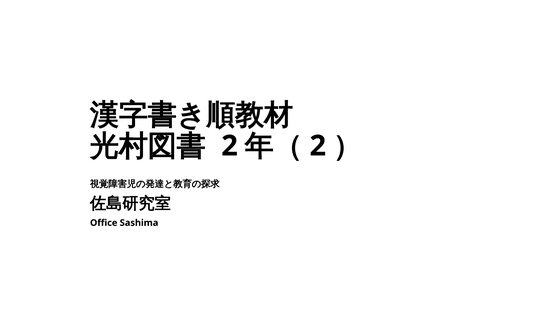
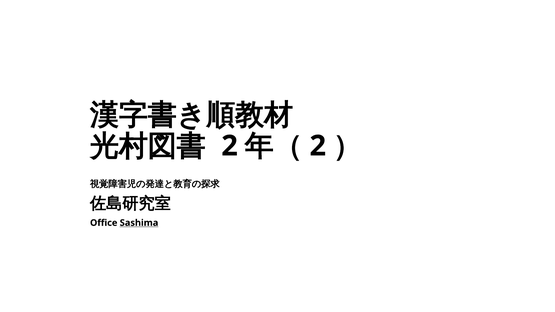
Sashima underline: none -> present
